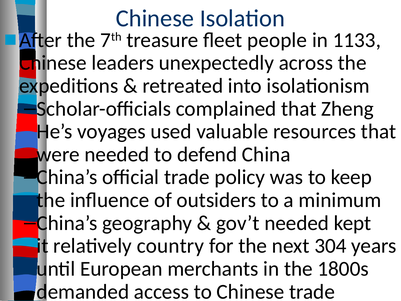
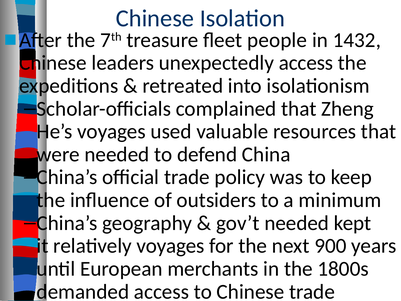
1133: 1133 -> 1432
unexpectedly across: across -> access
relatively country: country -> voyages
304: 304 -> 900
